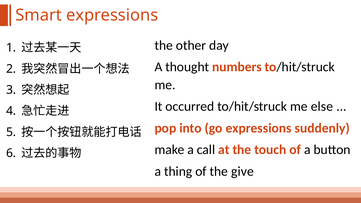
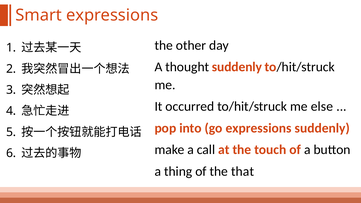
thought numbers: numbers -> suddenly
give: give -> that
